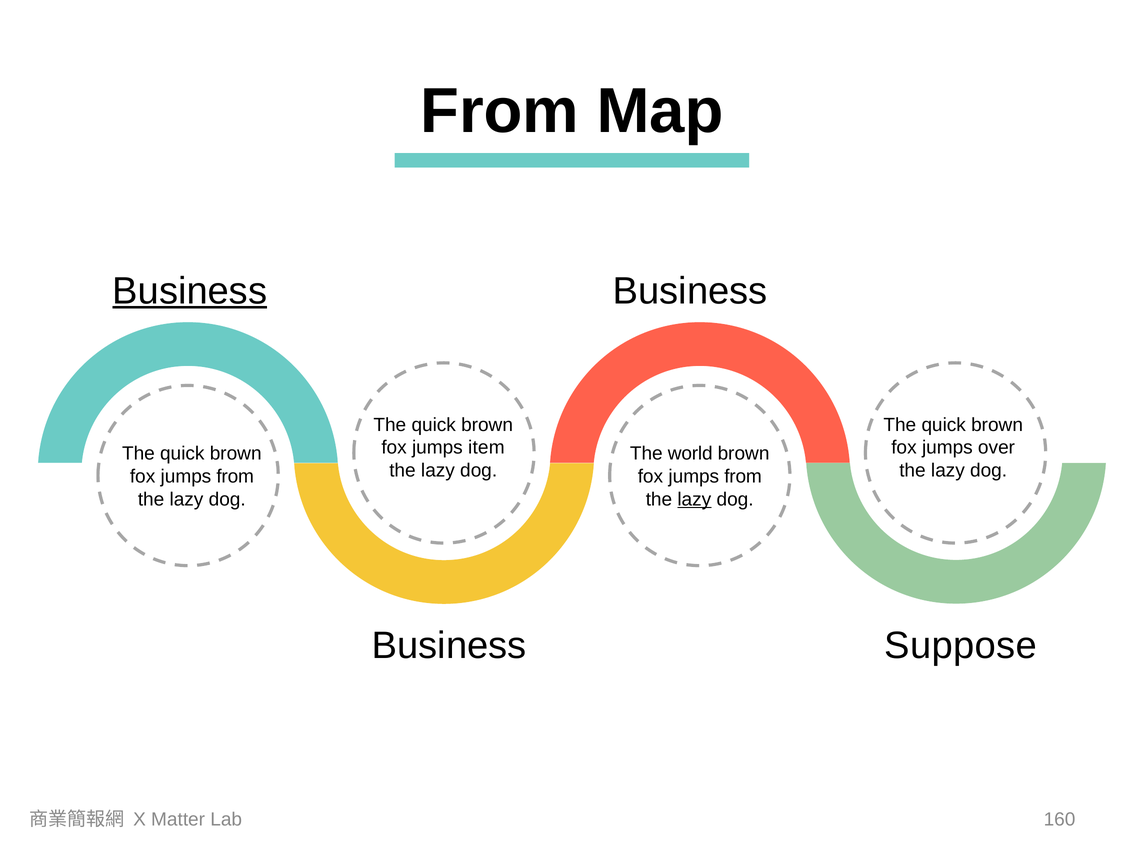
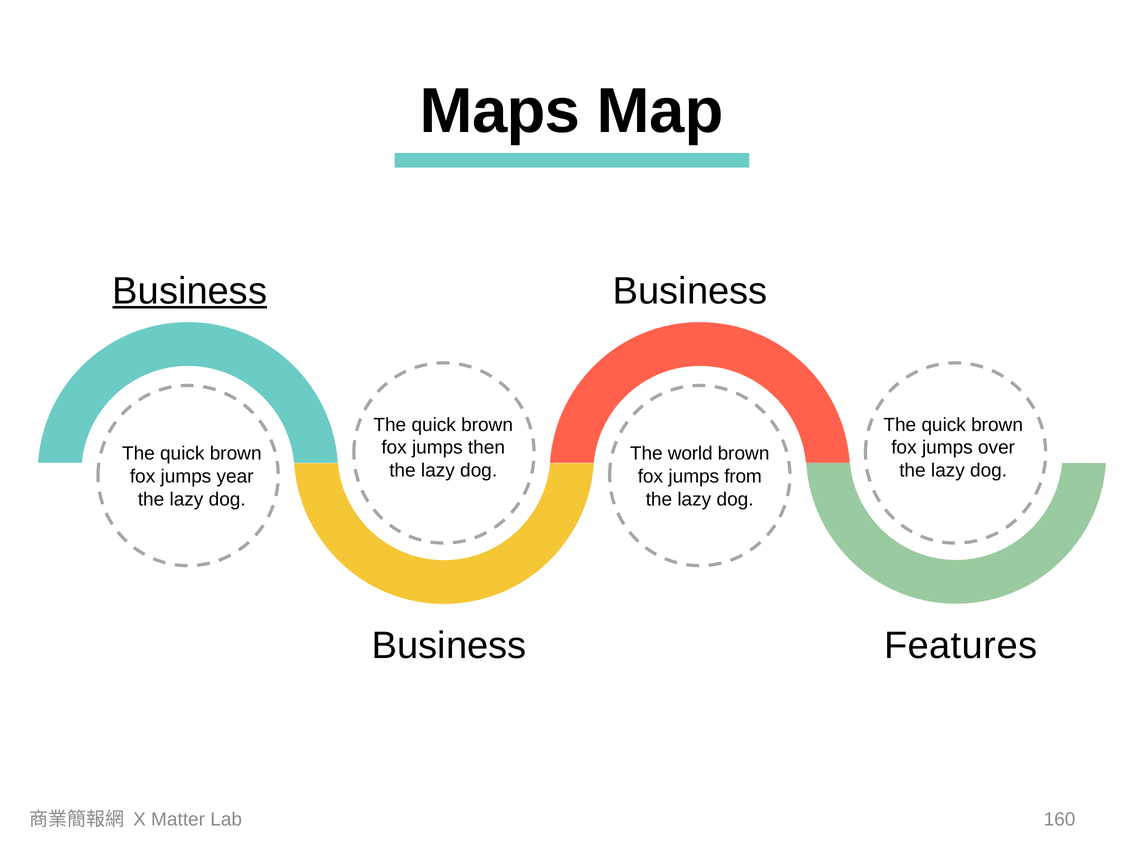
From at (500, 111): From -> Maps
item: item -> then
from at (235, 476): from -> year
lazy at (694, 499) underline: present -> none
Suppose: Suppose -> Features
